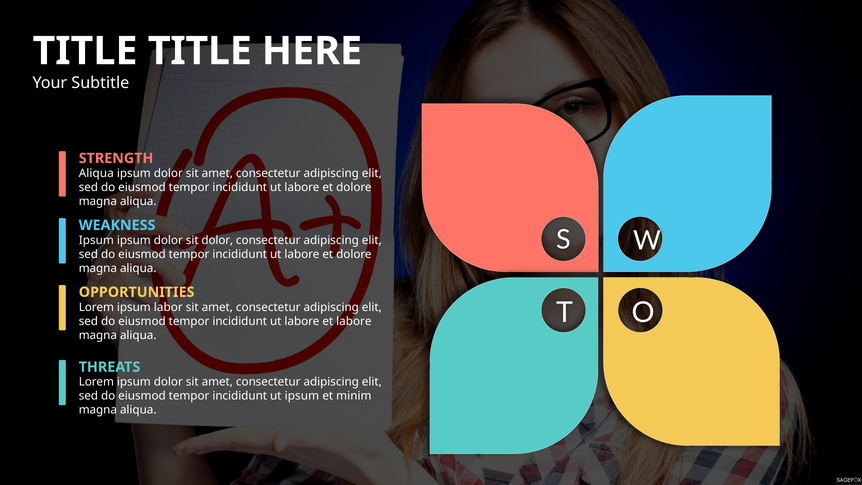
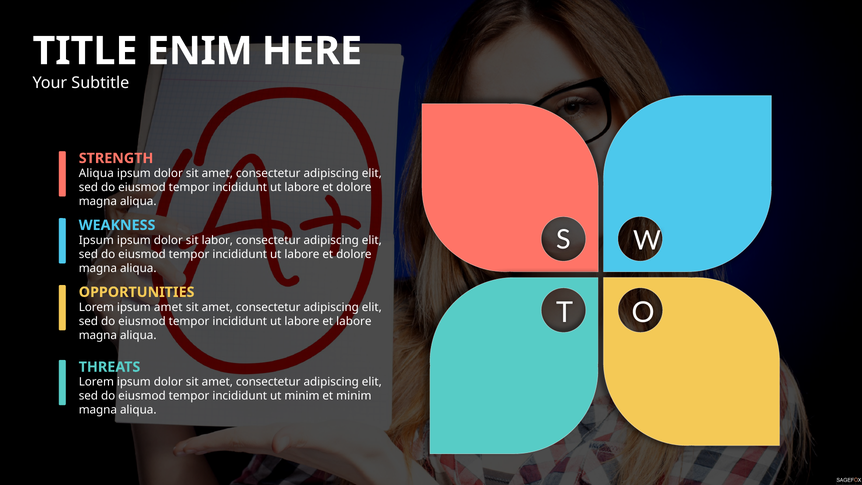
TITLE at (200, 51): TITLE -> ENIM
sit dolor: dolor -> labor
ipsum labor: labor -> amet
ut ipsum: ipsum -> minim
